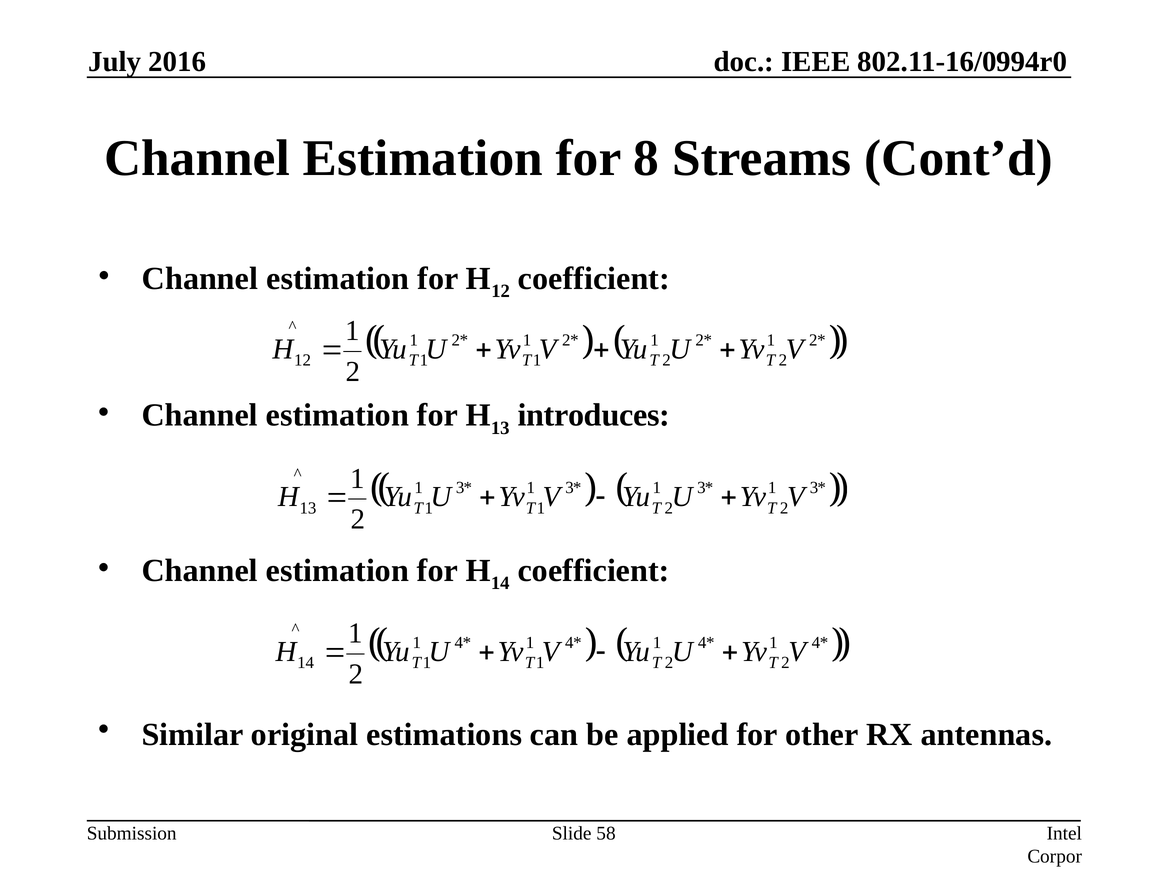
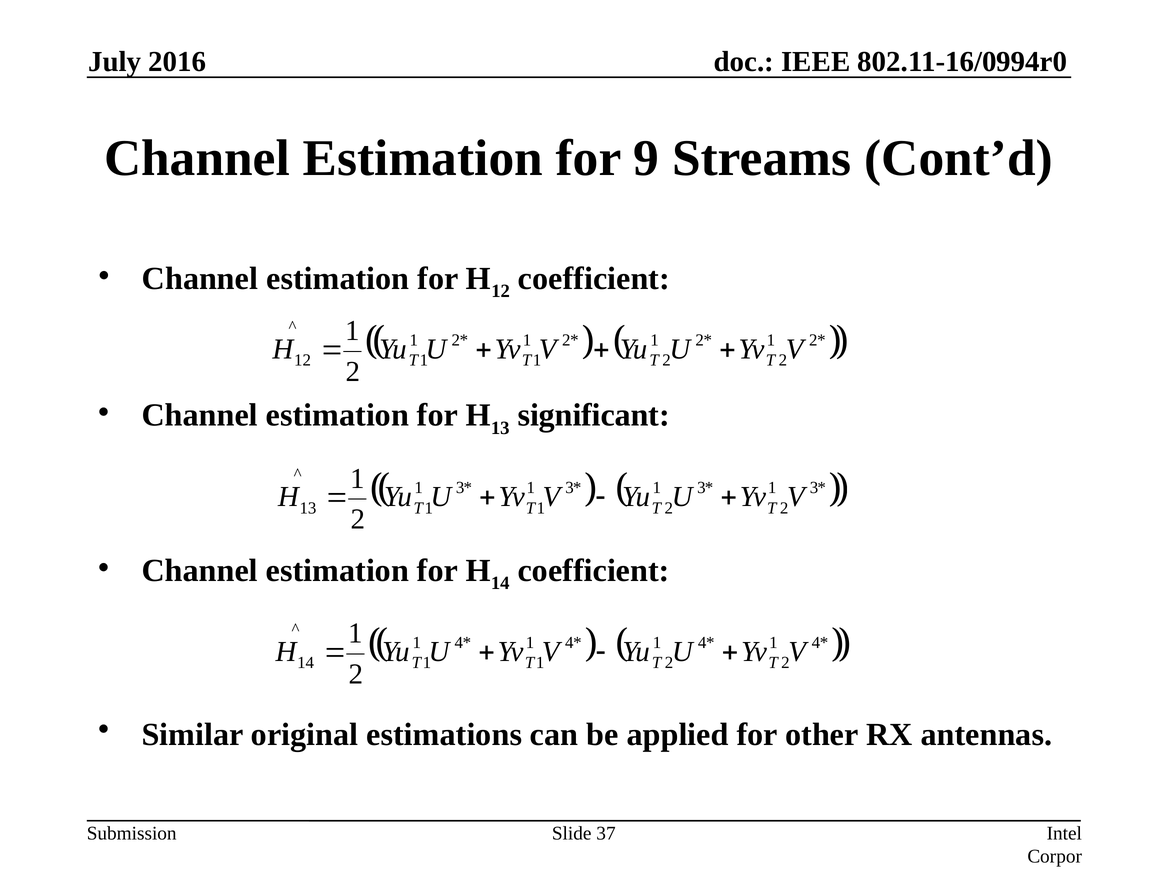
8: 8 -> 9
introduces: introduces -> significant
58: 58 -> 37
